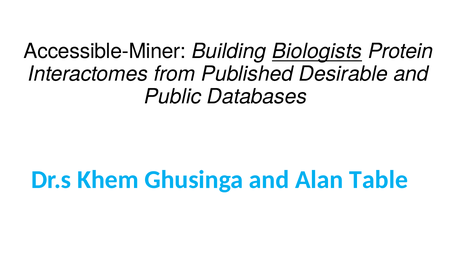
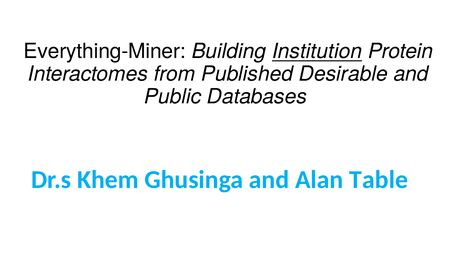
Accessible-Miner: Accessible-Miner -> Everything-Miner
Biologists: Biologists -> Institution
